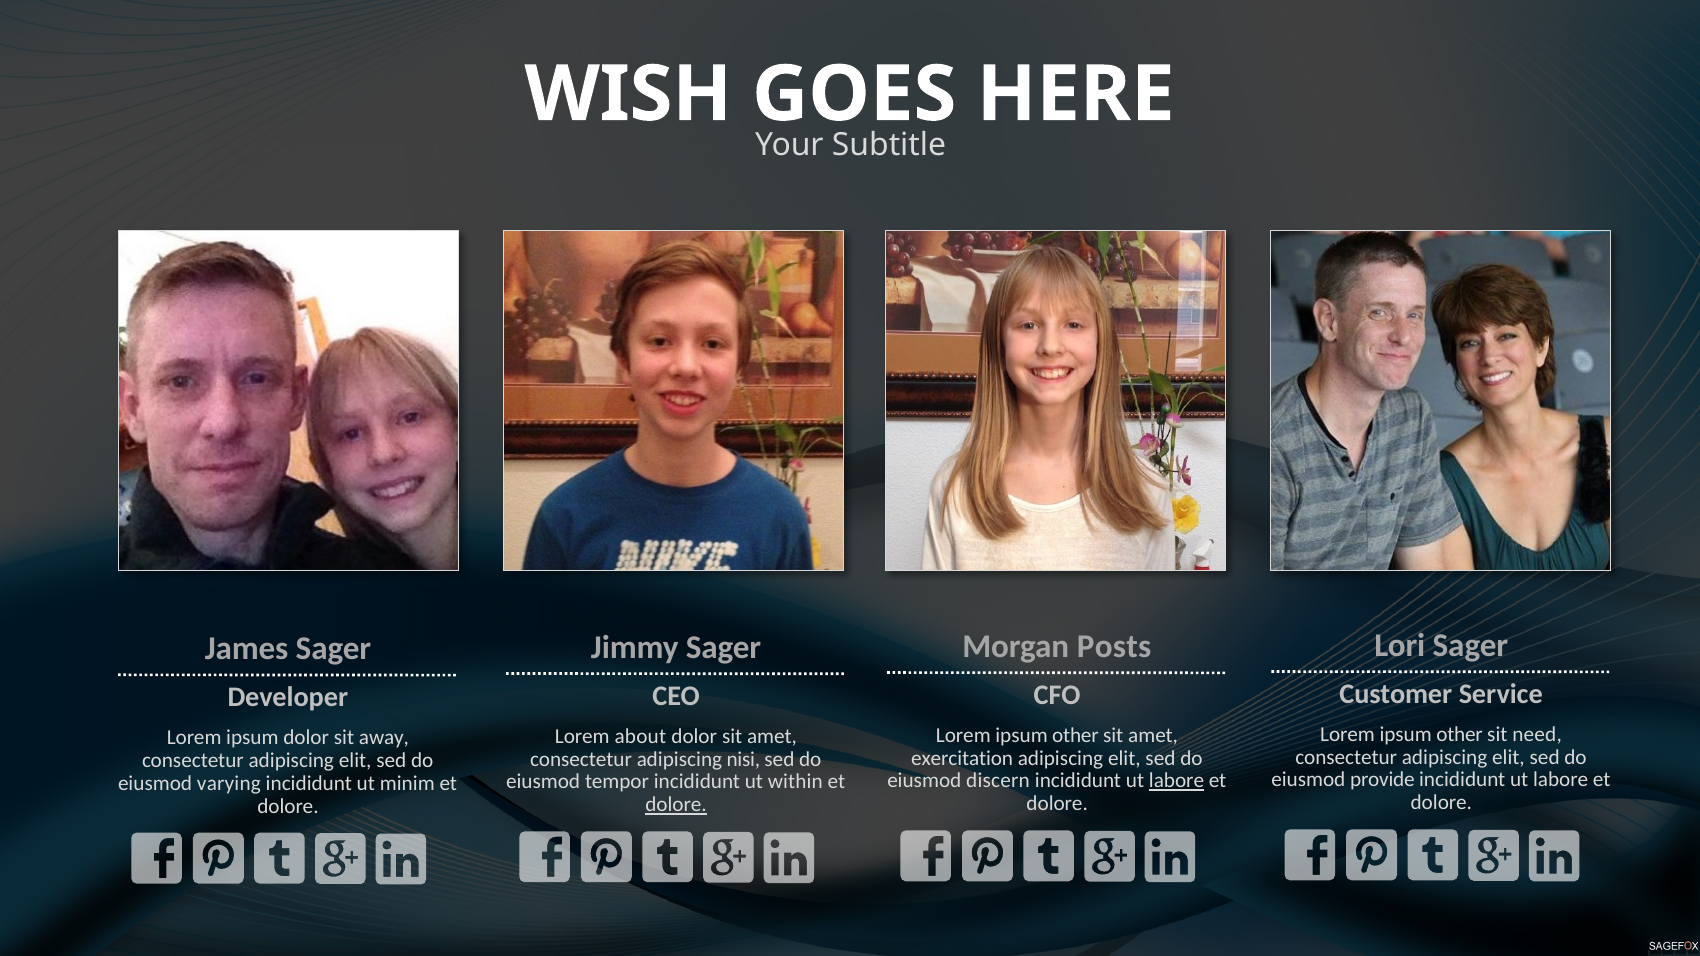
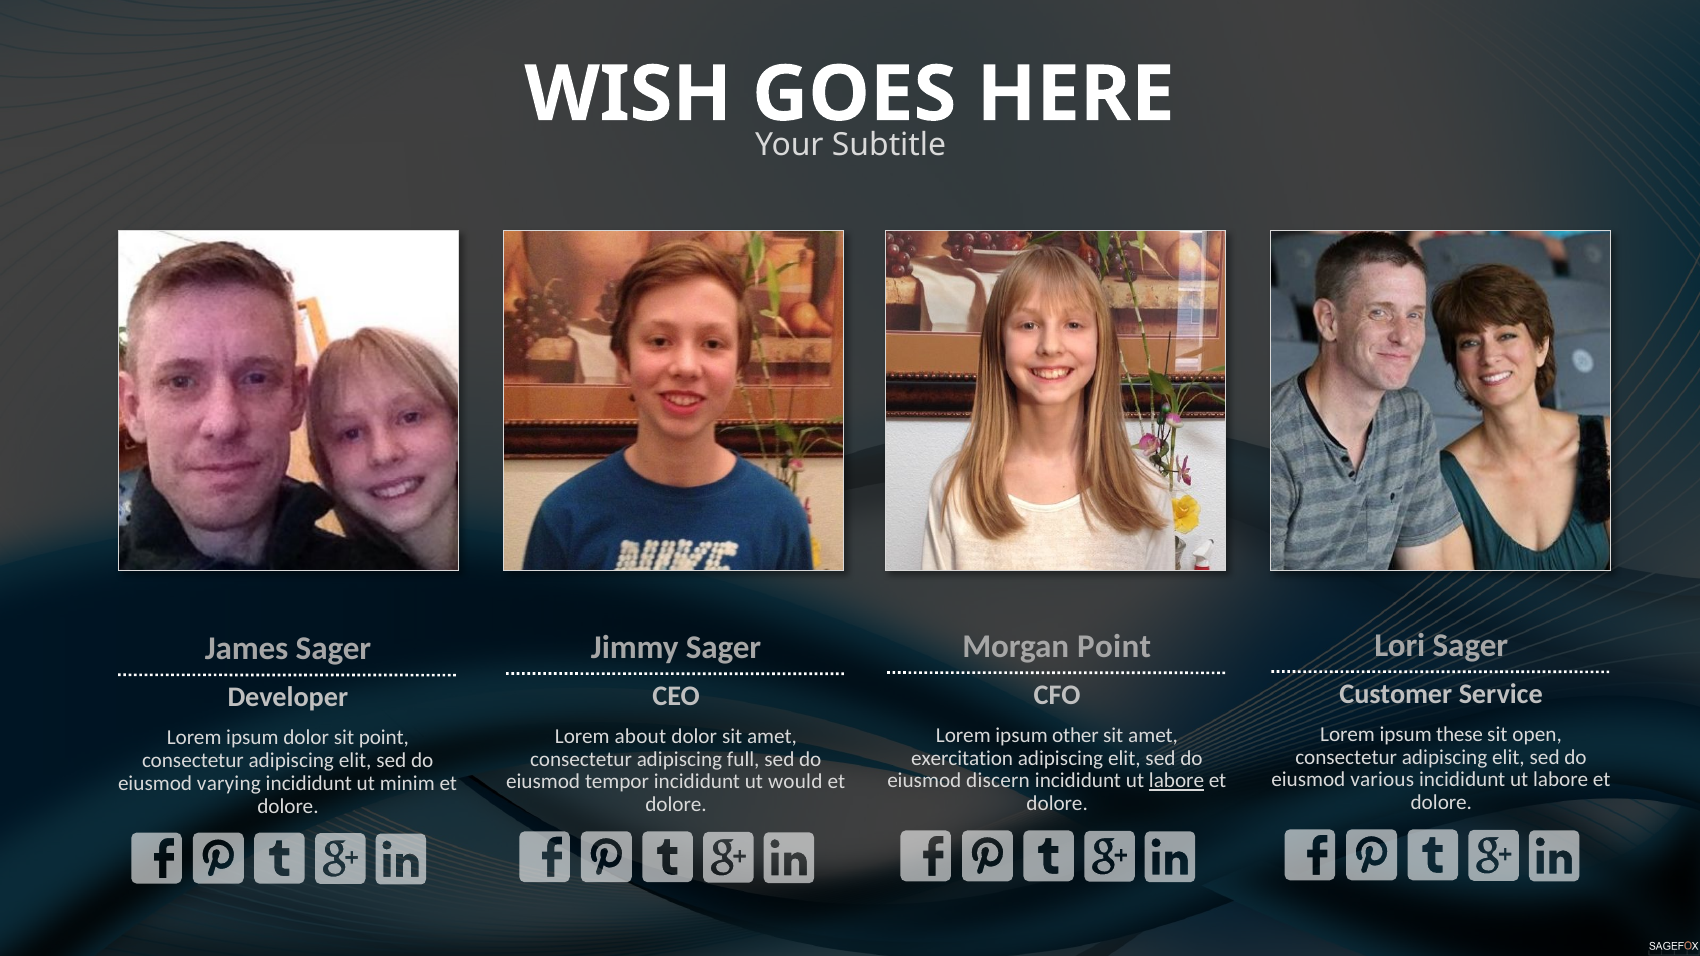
Morgan Posts: Posts -> Point
other at (1460, 734): other -> these
need: need -> open
sit away: away -> point
nisi: nisi -> full
provide: provide -> various
within: within -> would
dolore at (676, 805) underline: present -> none
